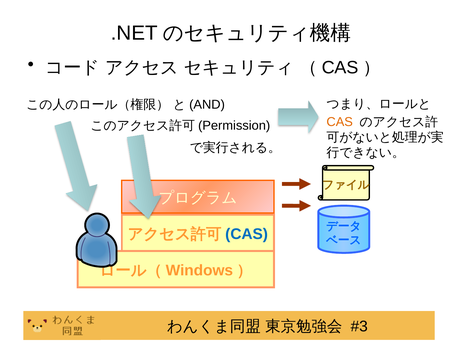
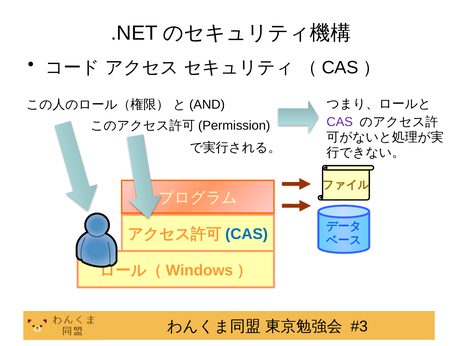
CAS at (340, 122) colour: orange -> purple
